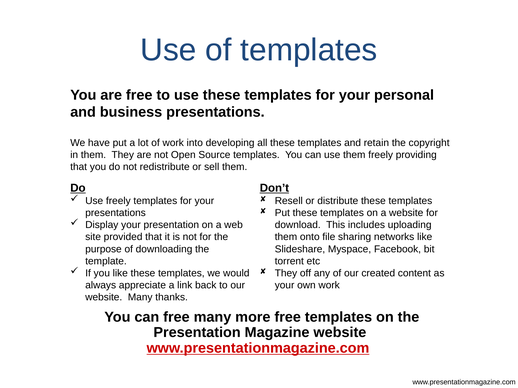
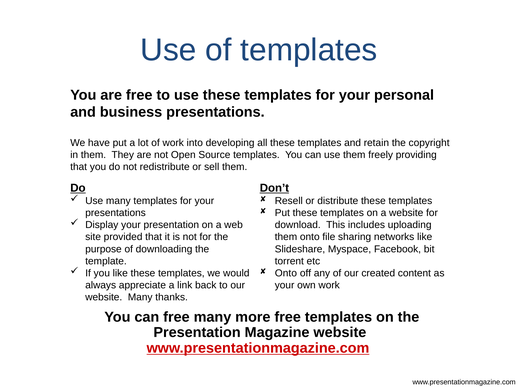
Use freely: freely -> many
They at (286, 274): They -> Onto
